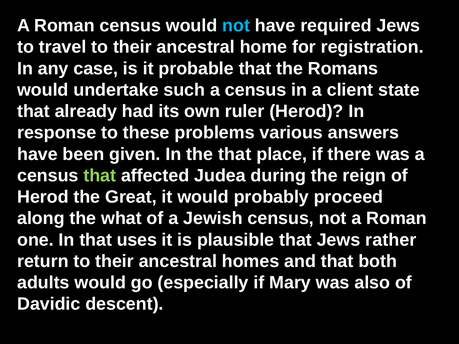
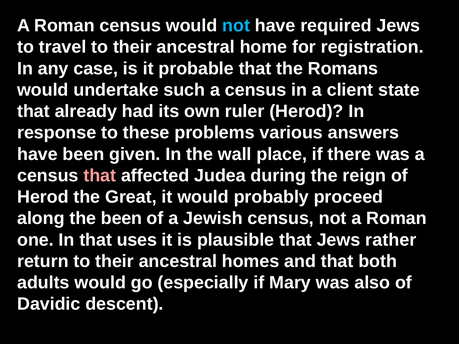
the that: that -> wall
that at (100, 176) colour: light green -> pink
the what: what -> been
